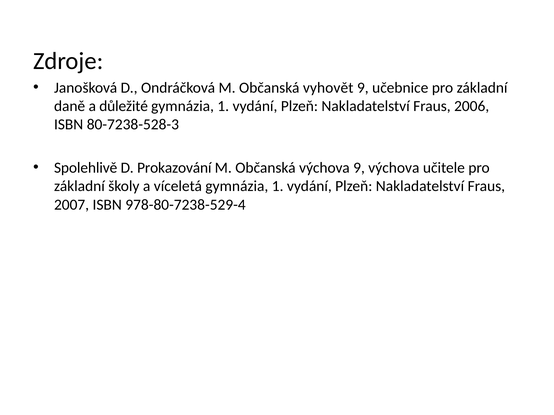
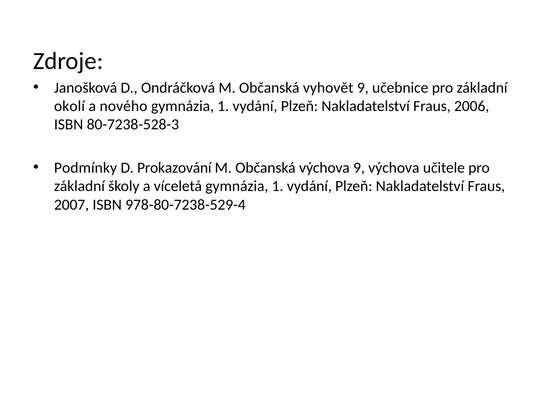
daně: daně -> okolí
důležité: důležité -> nového
Spolehlivě: Spolehlivě -> Podmínky
